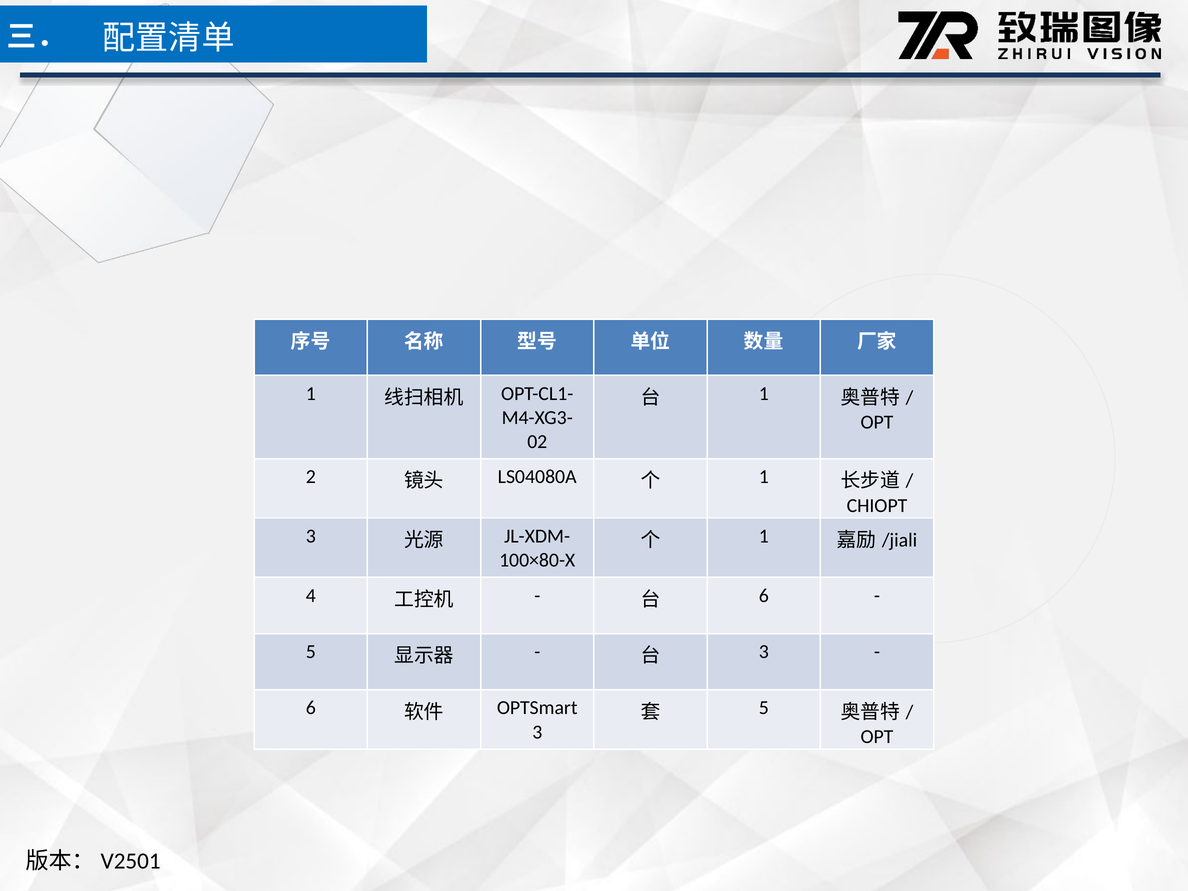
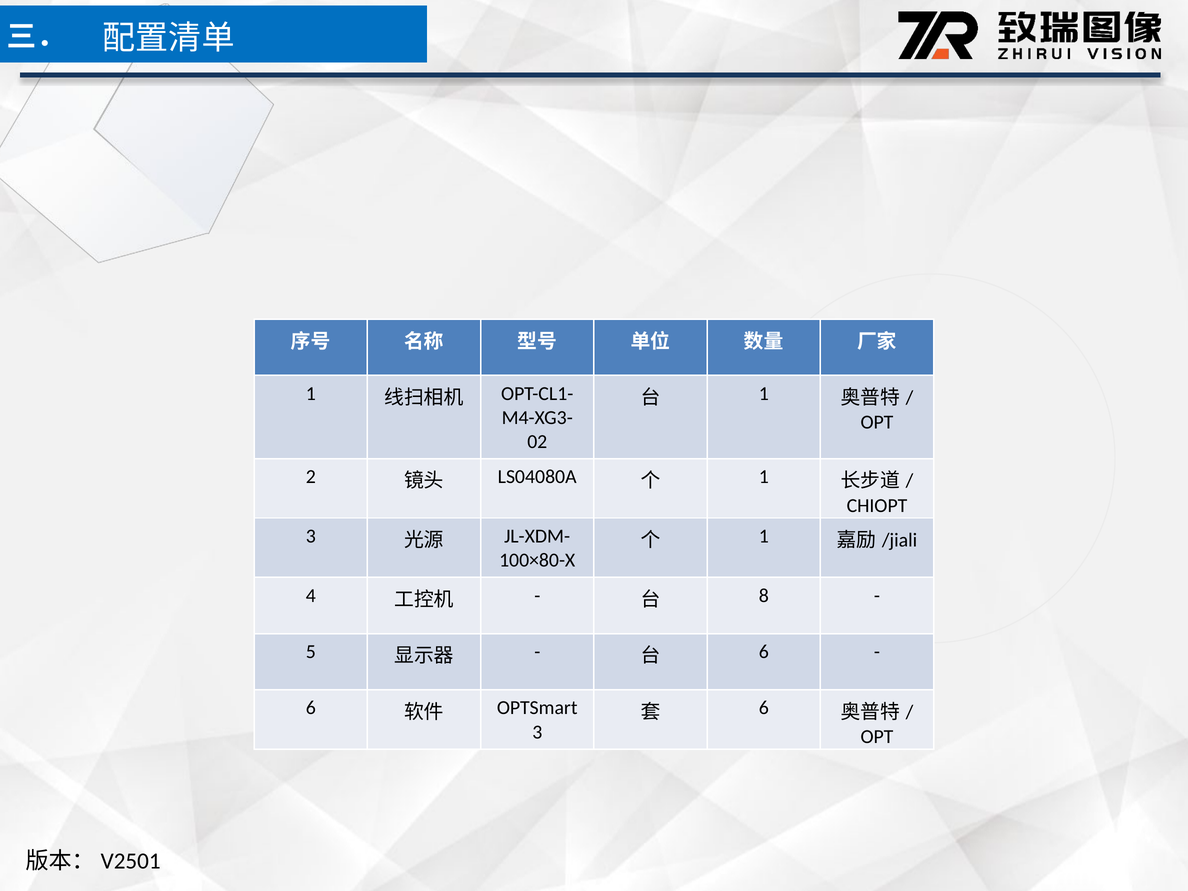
6 at (764, 596): 6 -> 8
3 at (764, 652): 3 -> 6
5 at (764, 708): 5 -> 6
